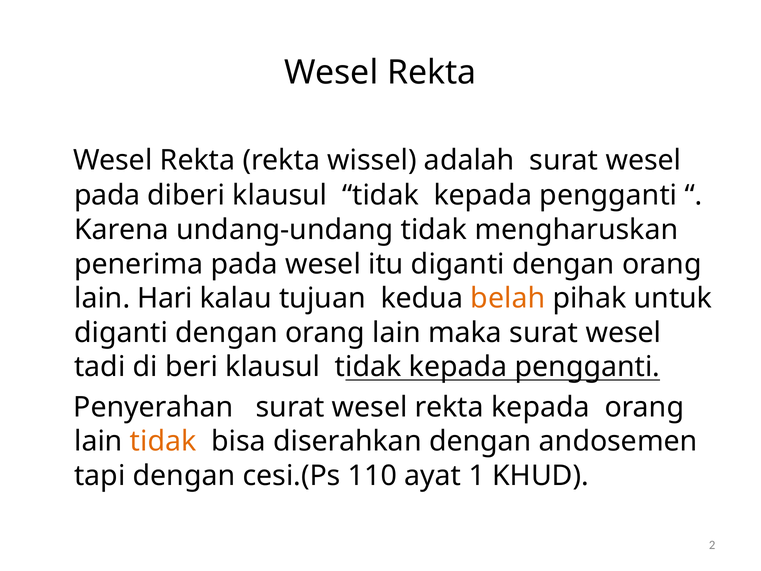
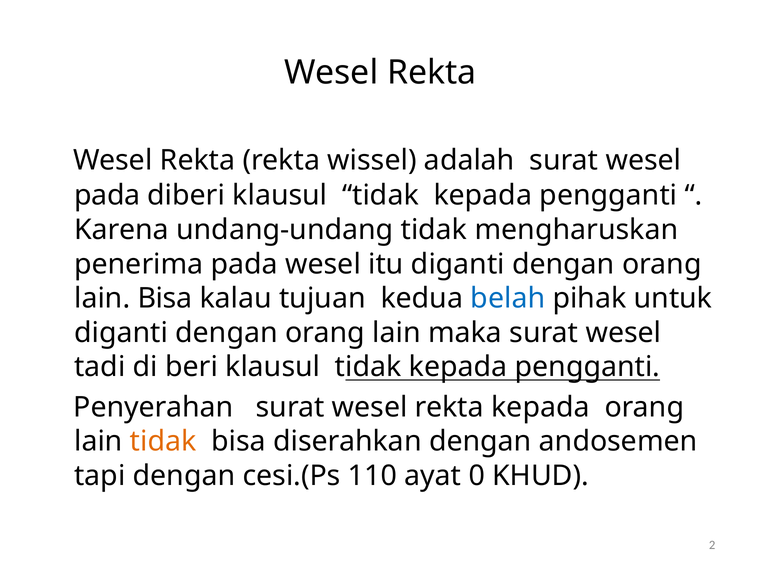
lain Hari: Hari -> Bisa
belah colour: orange -> blue
1: 1 -> 0
